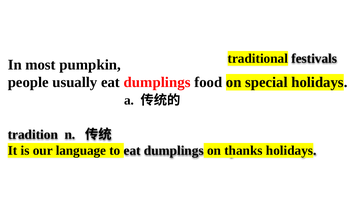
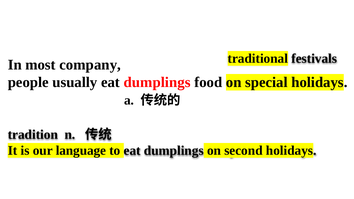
pumpkin: pumpkin -> company
thanks: thanks -> second
